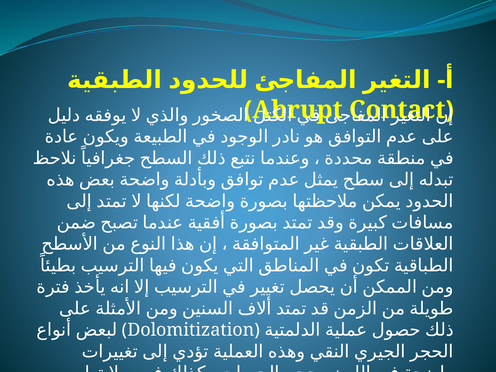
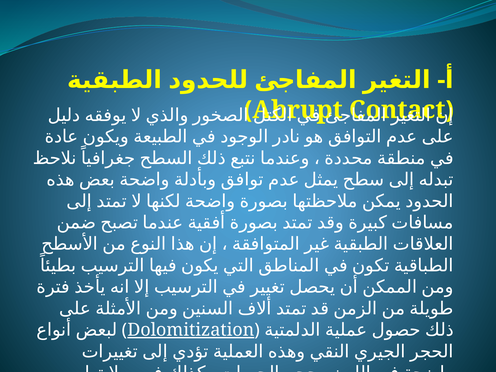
Dolomitization underline: none -> present
